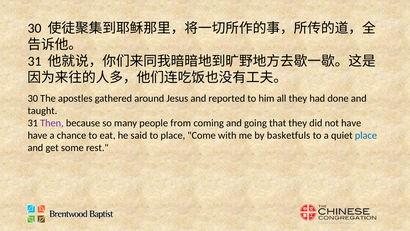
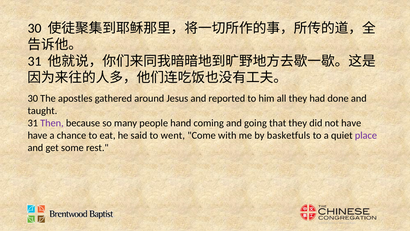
from: from -> hand
to place: place -> went
place at (366, 135) colour: blue -> purple
